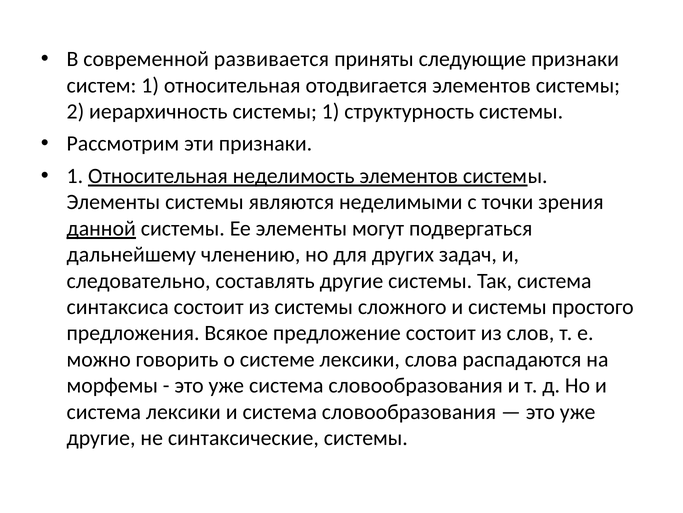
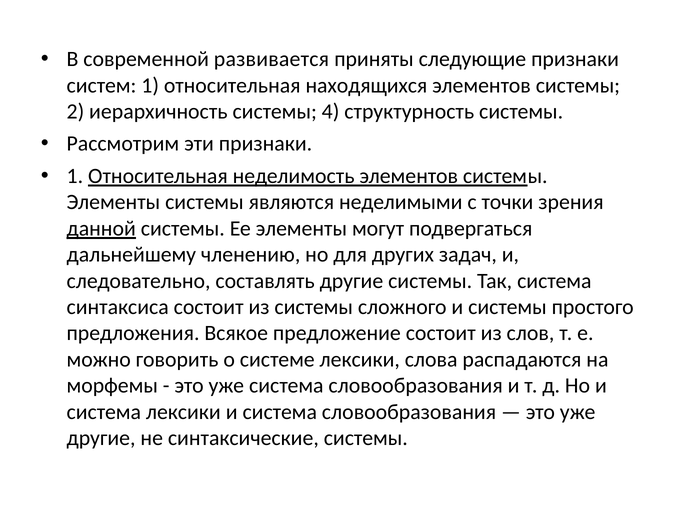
отодвигается: отодвигается -> находящихся
системы 1: 1 -> 4
